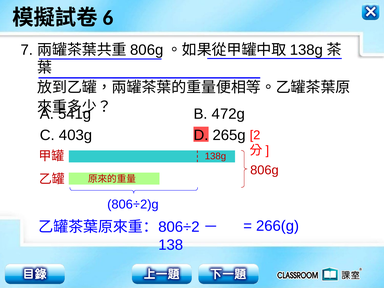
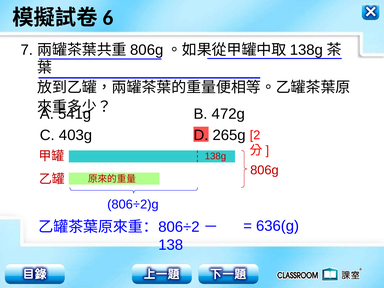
266(g: 266(g -> 636(g
